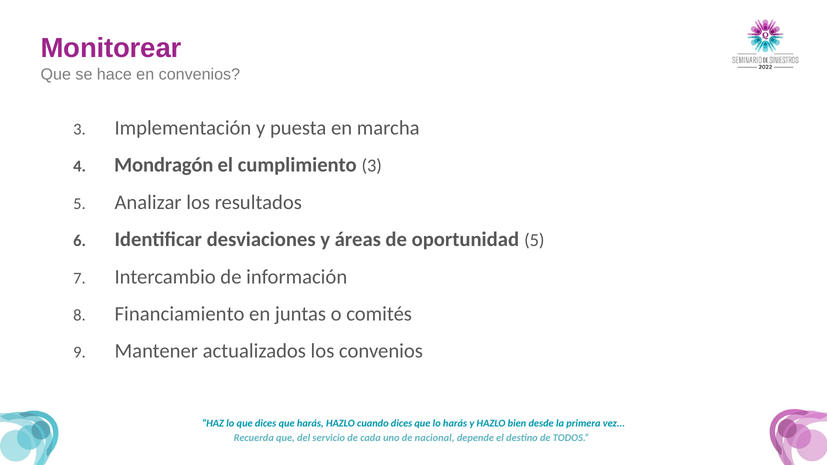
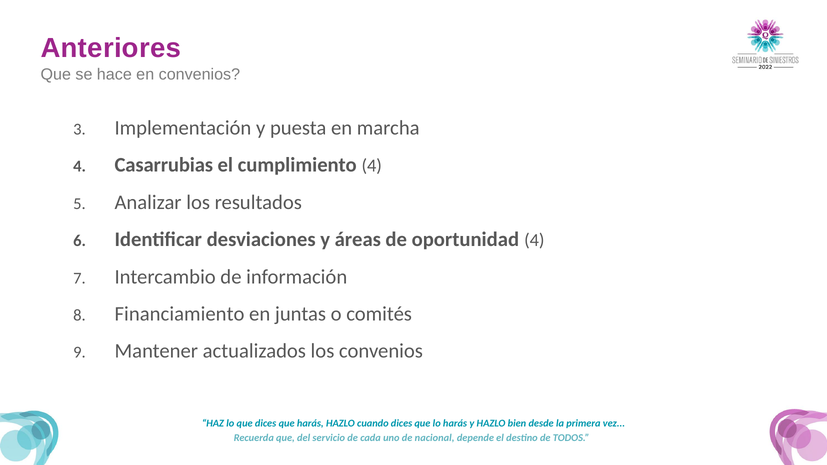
Monitorear: Monitorear -> Anteriores
Mondragón: Mondragón -> Casarrubias
cumplimiento 3: 3 -> 4
oportunidad 5: 5 -> 4
